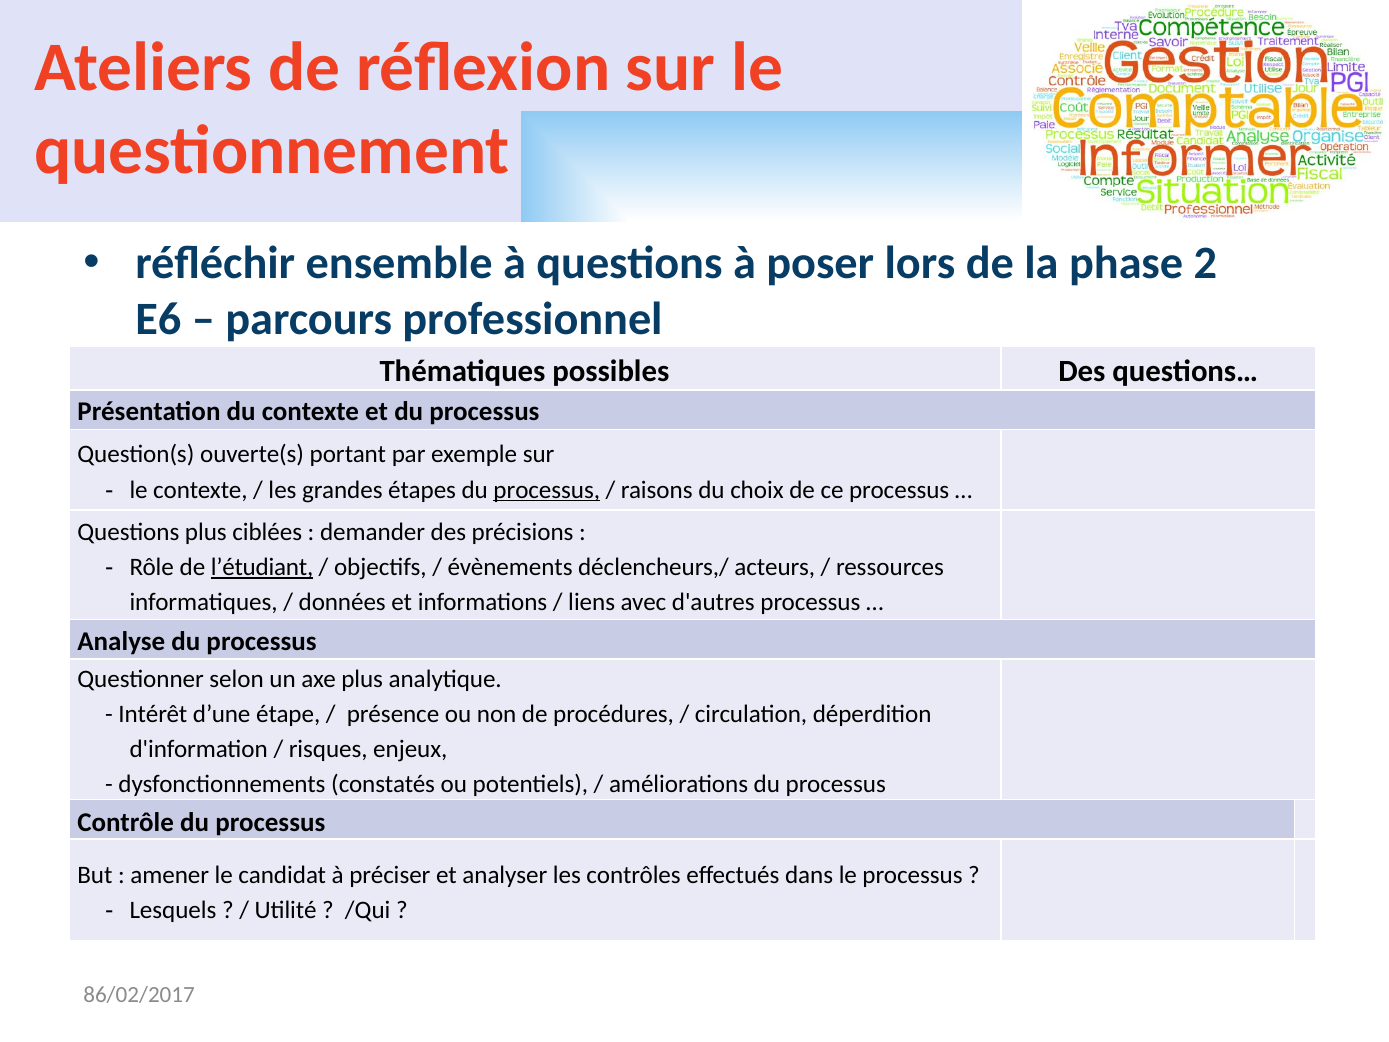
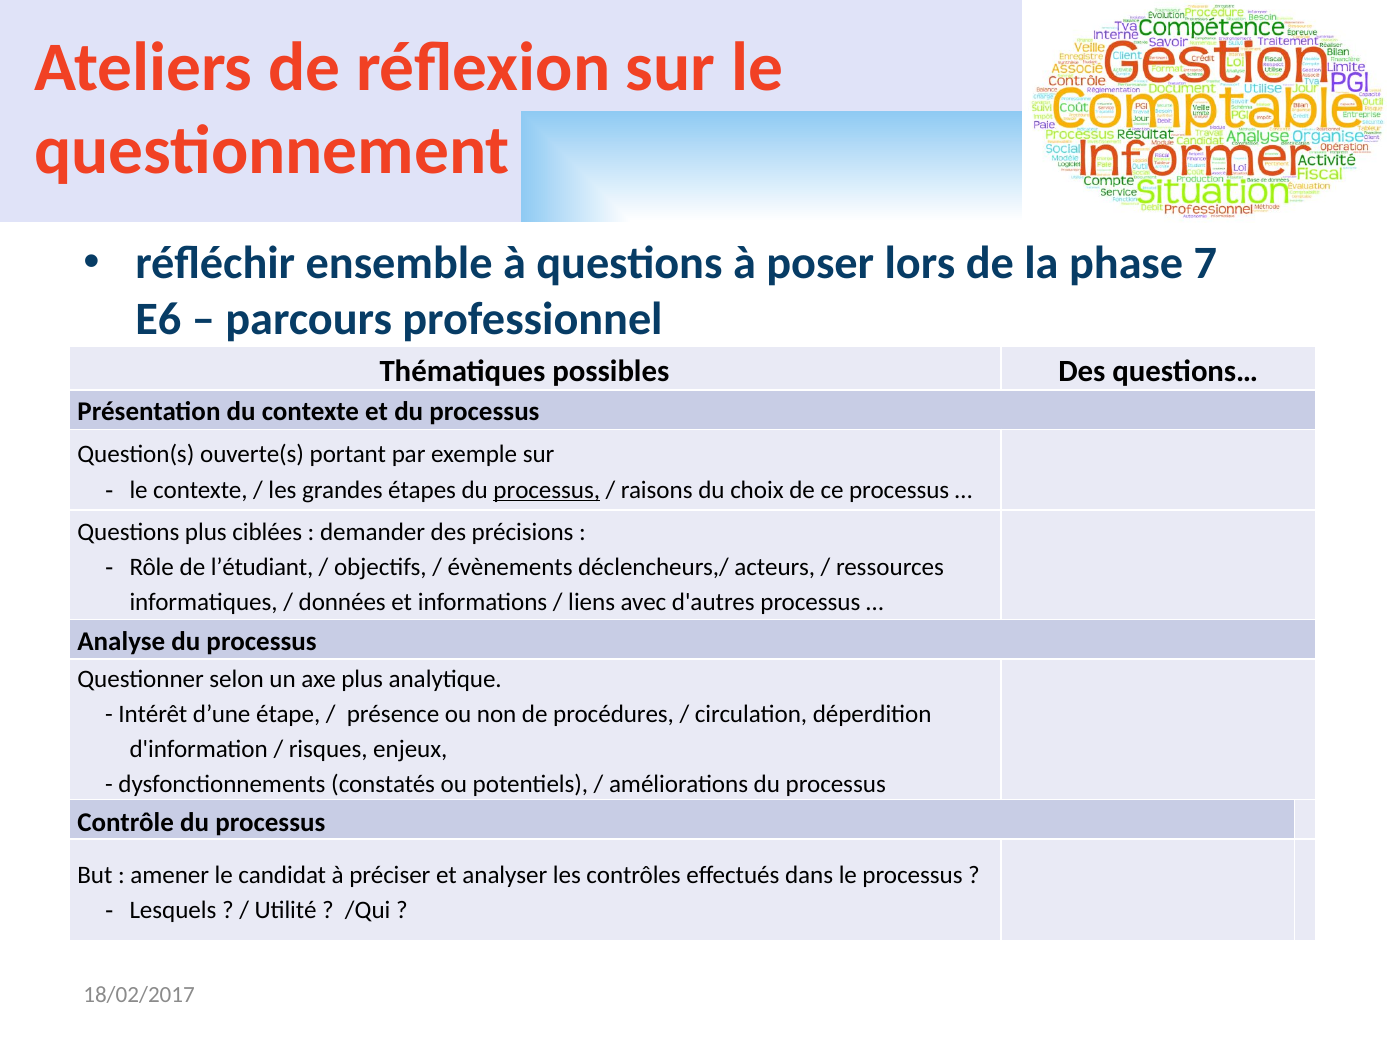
2: 2 -> 7
l’étudiant underline: present -> none
86/02/2017: 86/02/2017 -> 18/02/2017
